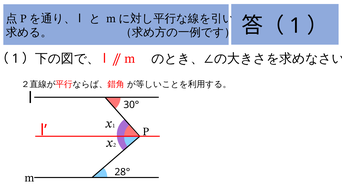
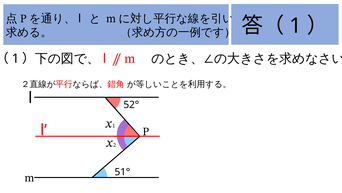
30°: 30° -> 52°
28°: 28° -> 51°
